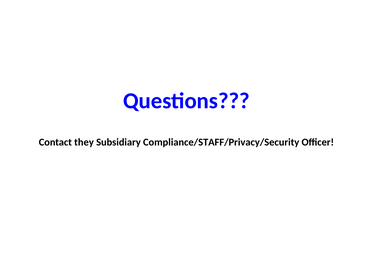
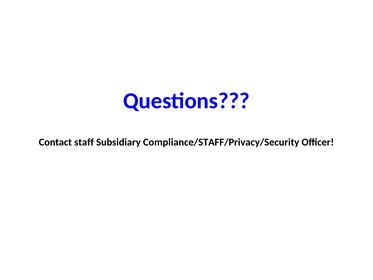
they: they -> staff
